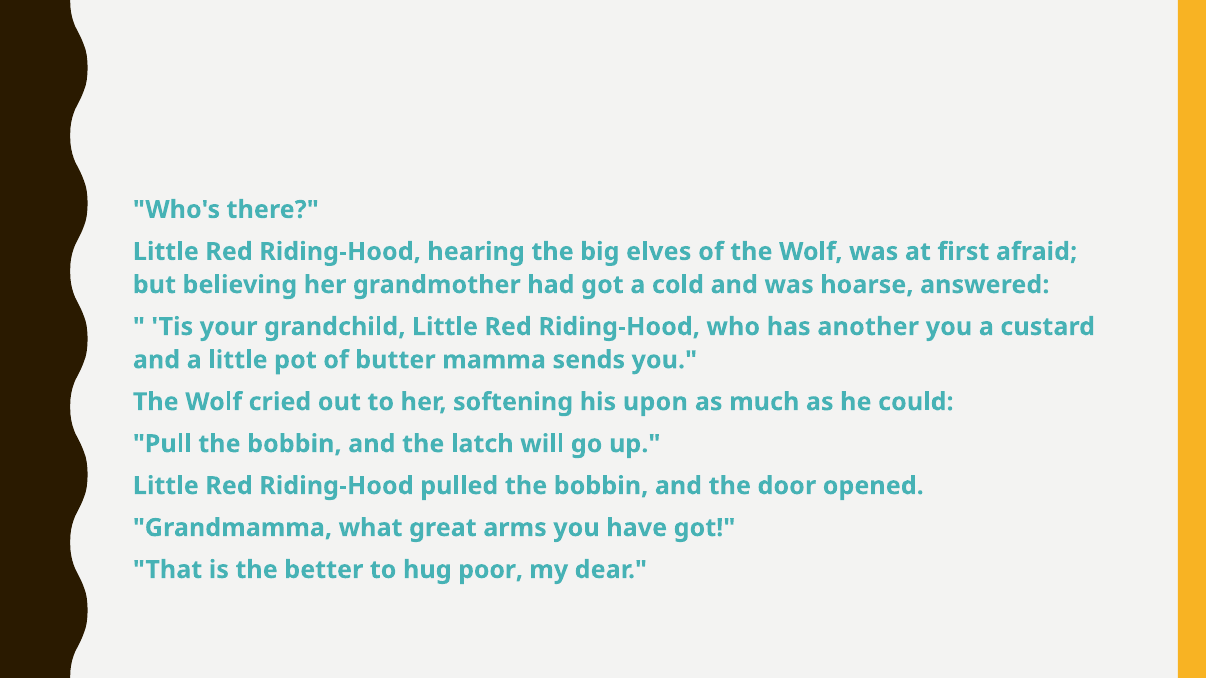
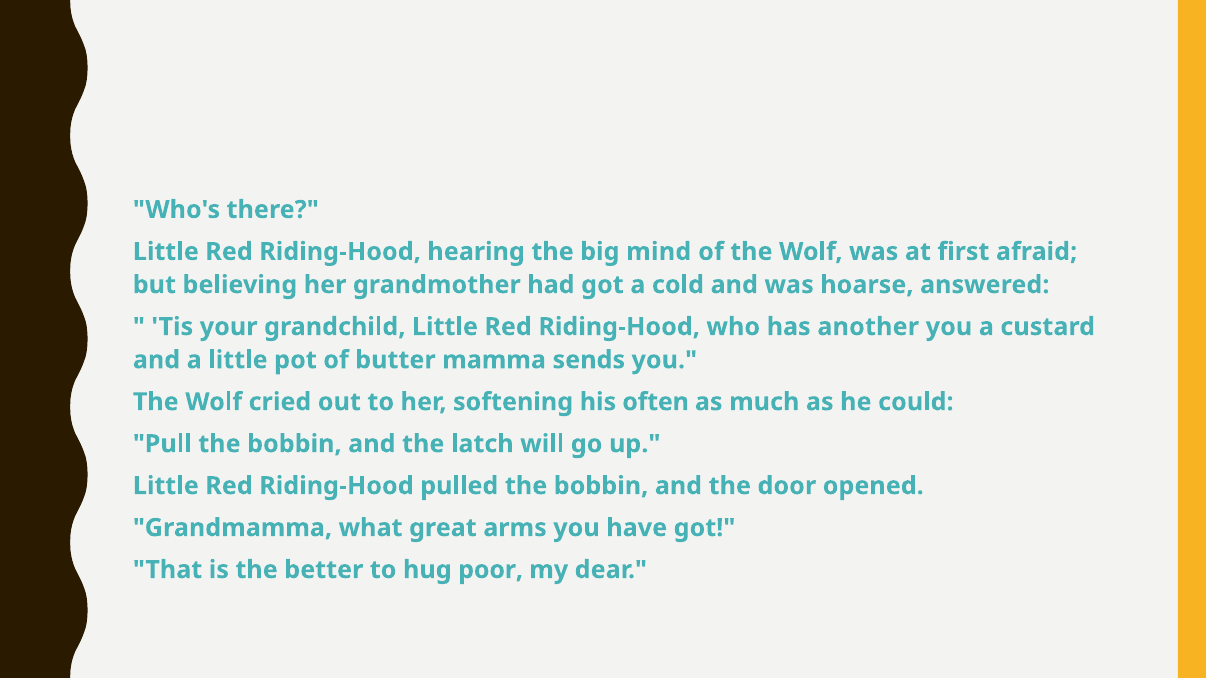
elves: elves -> mind
upon: upon -> often
